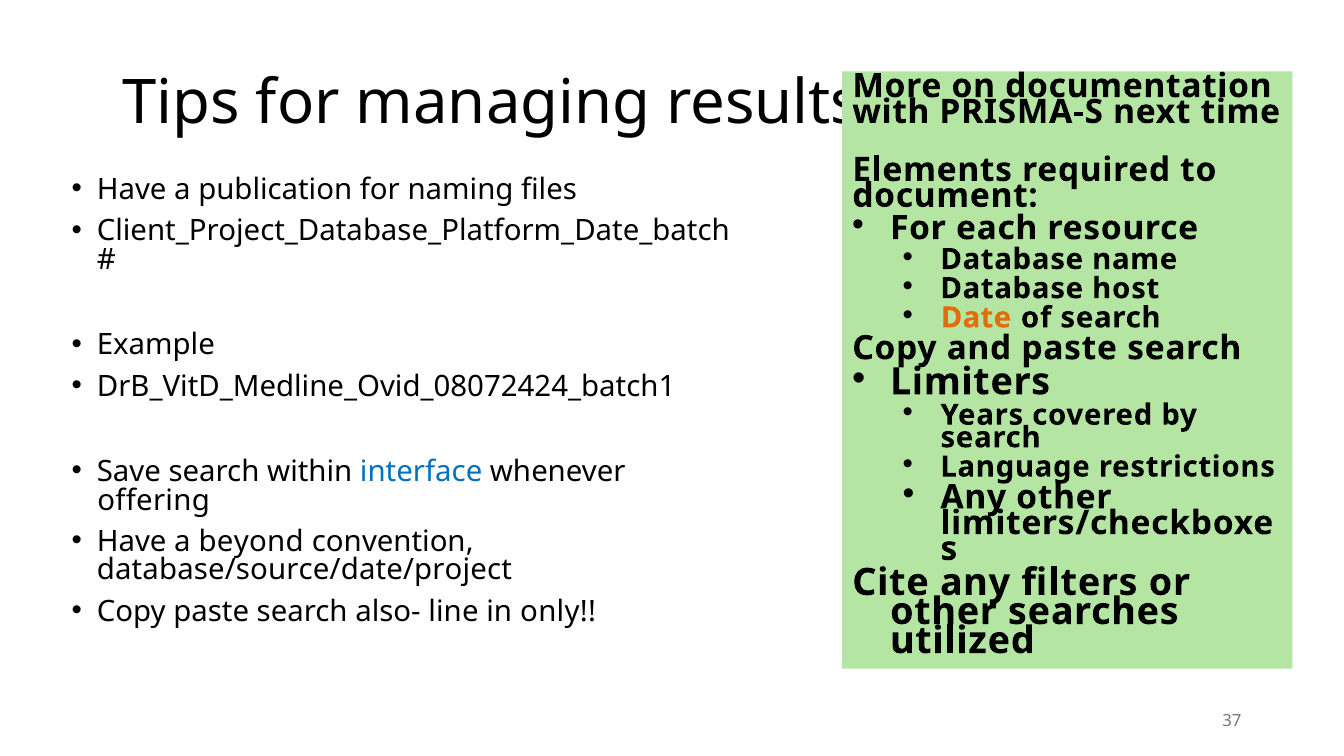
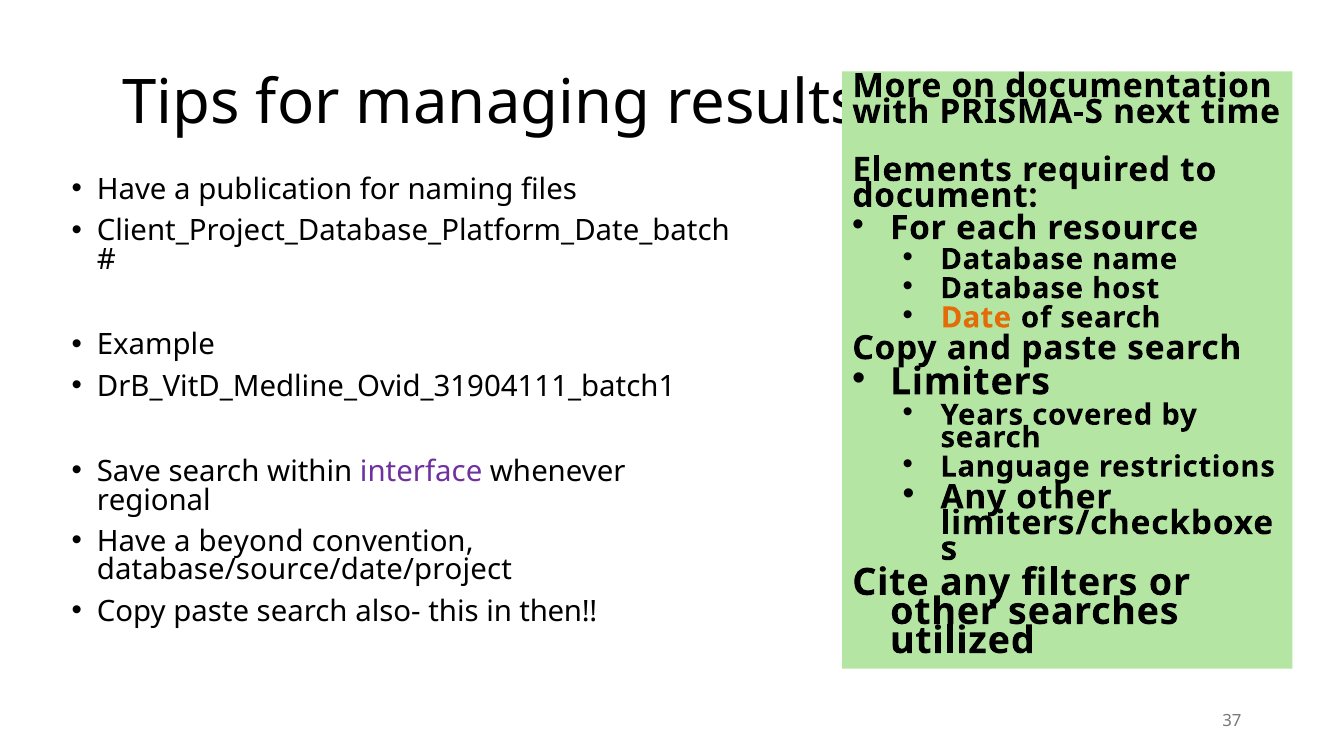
DrB_VitD_Medline_Ovid_08072424_batch1: DrB_VitD_Medline_Ovid_08072424_batch1 -> DrB_VitD_Medline_Ovid_31904111_batch1
interface colour: blue -> purple
offering: offering -> regional
line: line -> this
only: only -> then
